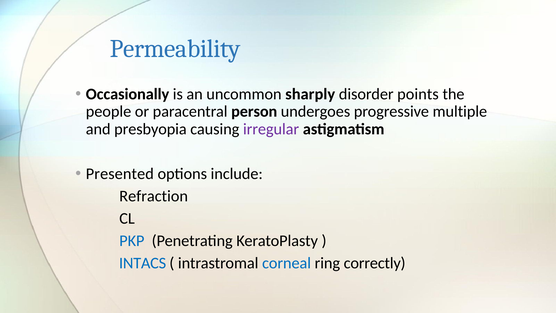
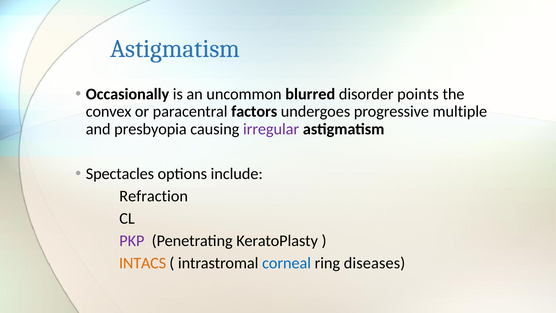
Permeability at (175, 49): Permeability -> Astigmatism
sharply: sharply -> blurred
people: people -> convex
person: person -> factors
Presented: Presented -> Spectacles
PKP colour: blue -> purple
INTACS colour: blue -> orange
correctly: correctly -> diseases
